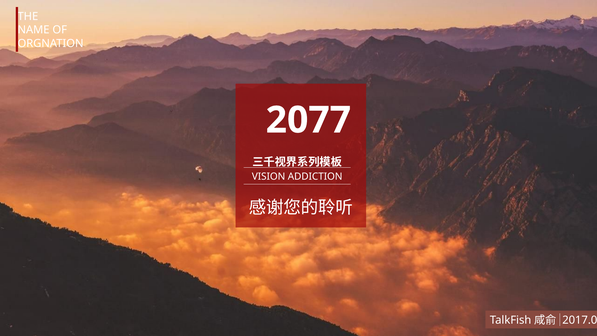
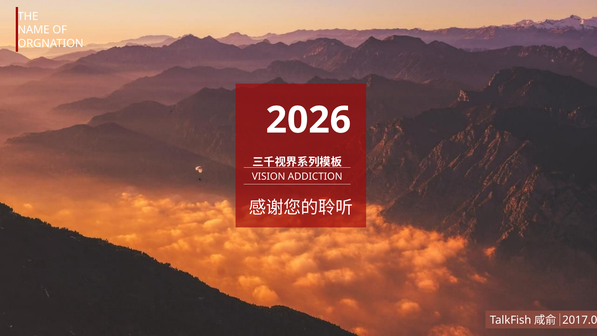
2077: 2077 -> 2026
